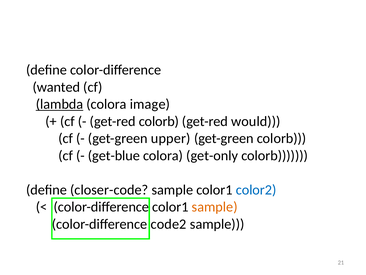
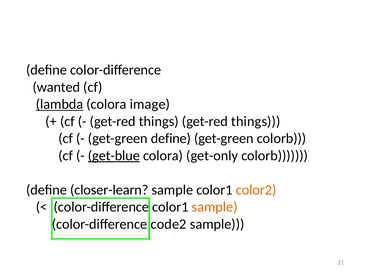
colorb at (159, 121): colorb -> things
would at (256, 121): would -> things
get-green upper: upper -> define
get-blue underline: none -> present
closer-code: closer-code -> closer-learn
color2 colour: blue -> orange
